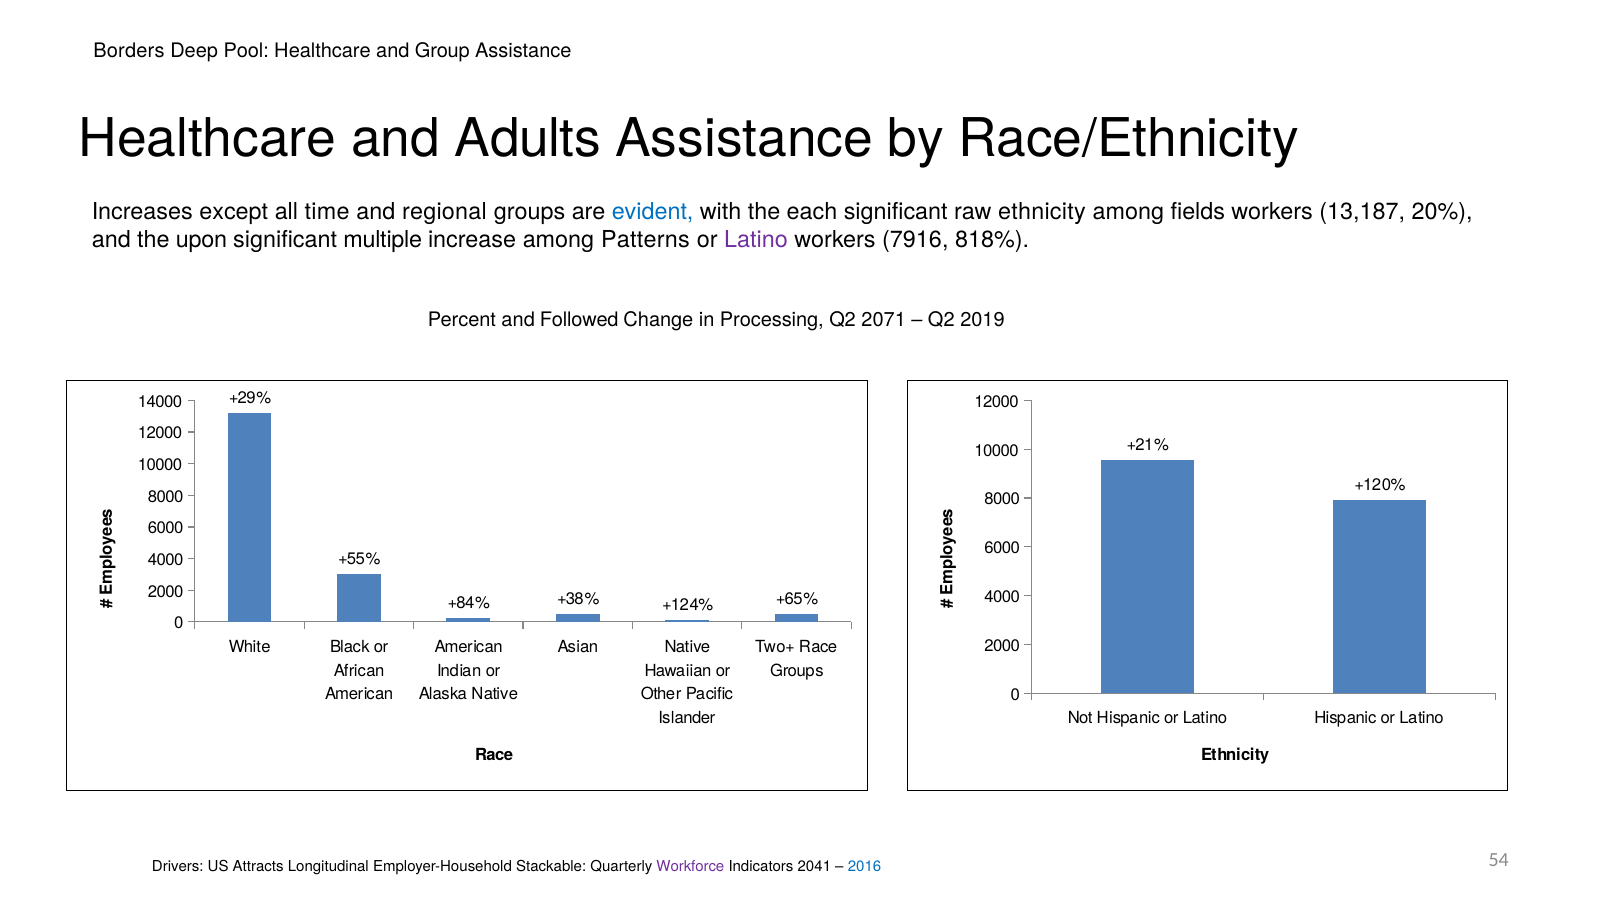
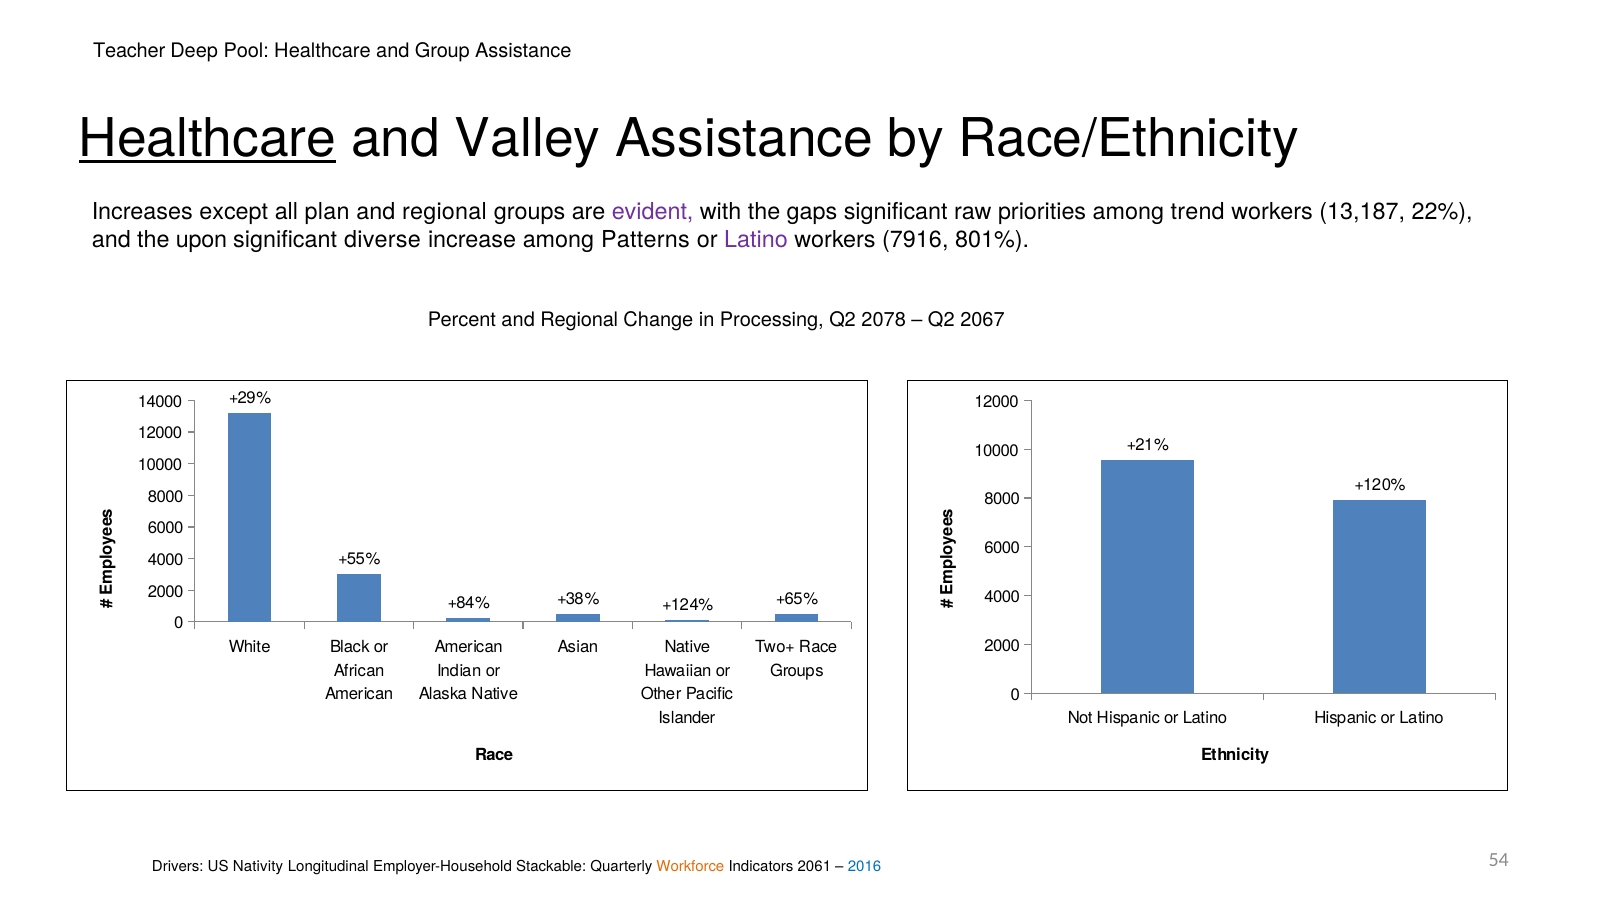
Borders: Borders -> Teacher
Healthcare at (207, 139) underline: none -> present
Adults: Adults -> Valley
time: time -> plan
evident colour: blue -> purple
each: each -> gaps
raw ethnicity: ethnicity -> priorities
fields: fields -> trend
20%: 20% -> 22%
multiple: multiple -> diverse
818%: 818% -> 801%
Percent and Followed: Followed -> Regional
2071: 2071 -> 2078
2019: 2019 -> 2067
Attracts: Attracts -> Nativity
Workforce colour: purple -> orange
2041: 2041 -> 2061
